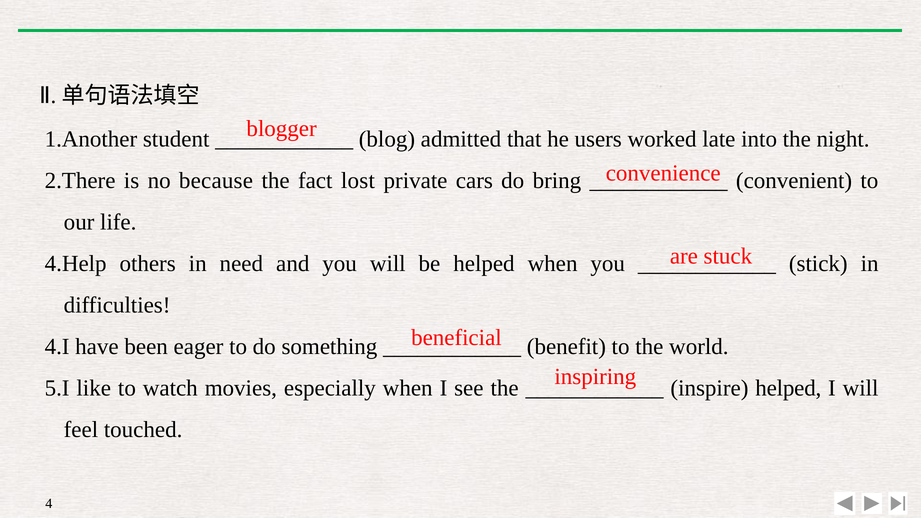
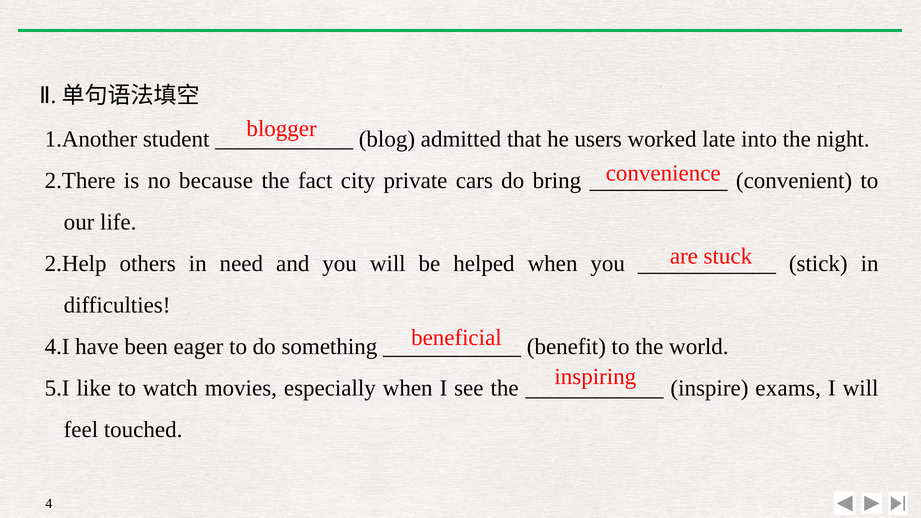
lost: lost -> city
4.Help: 4.Help -> 2.Help
inspire helped: helped -> exams
